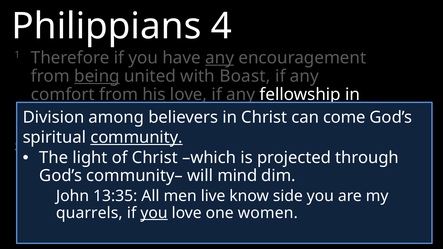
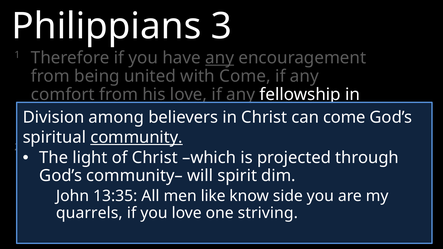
4: 4 -> 3
being at (97, 76) underline: present -> none
with Boast: Boast -> Come
mind at (237, 176): mind -> spirit
live: live -> like
you at (154, 213) underline: present -> none
women: women -> striving
